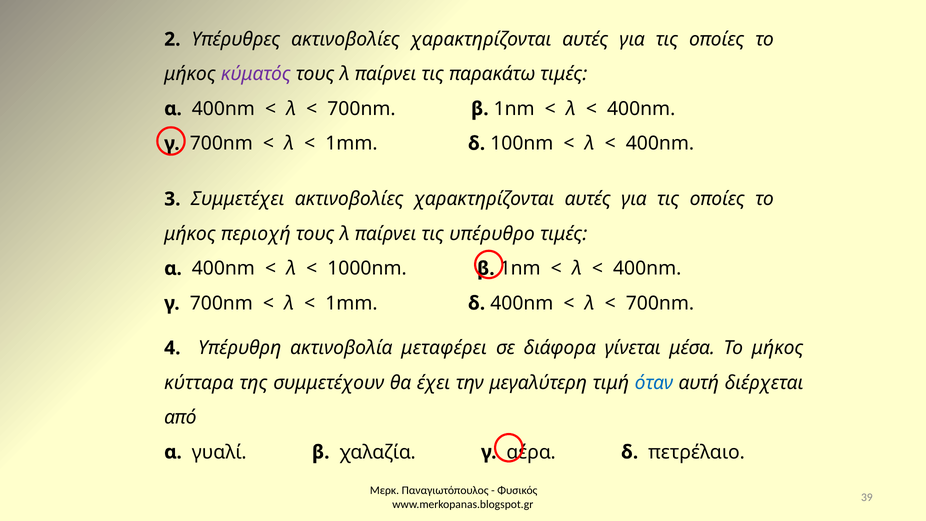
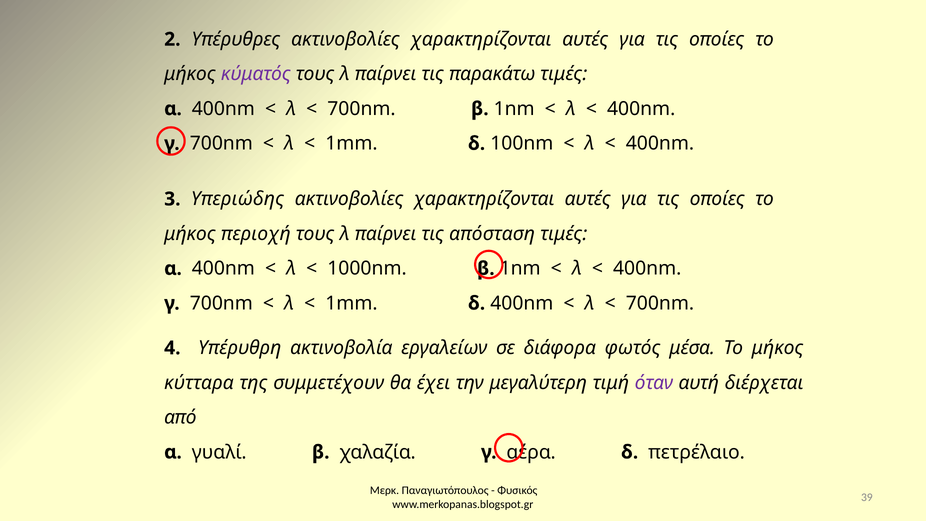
Συμμετέχει: Συμμετέχει -> Υπεριώδης
υπέρυθρο: υπέρυθρο -> απόσταση
μεταφέρει: μεταφέρει -> εργαλείων
γίνεται: γίνεται -> φωτός
όταν colour: blue -> purple
